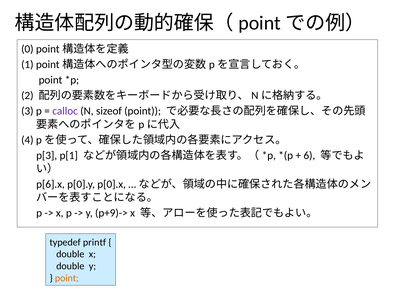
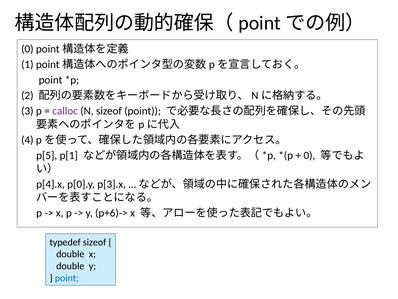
p[3: p[3 -> p[5
6 at (309, 155): 6 -> 0
p[6].x: p[6].x -> p[4].x
p[0].x: p[0].x -> p[3].x
p+9)->: p+9)-> -> p+6)->
typedef printf: printf -> sizeof
point at (67, 278) colour: orange -> blue
